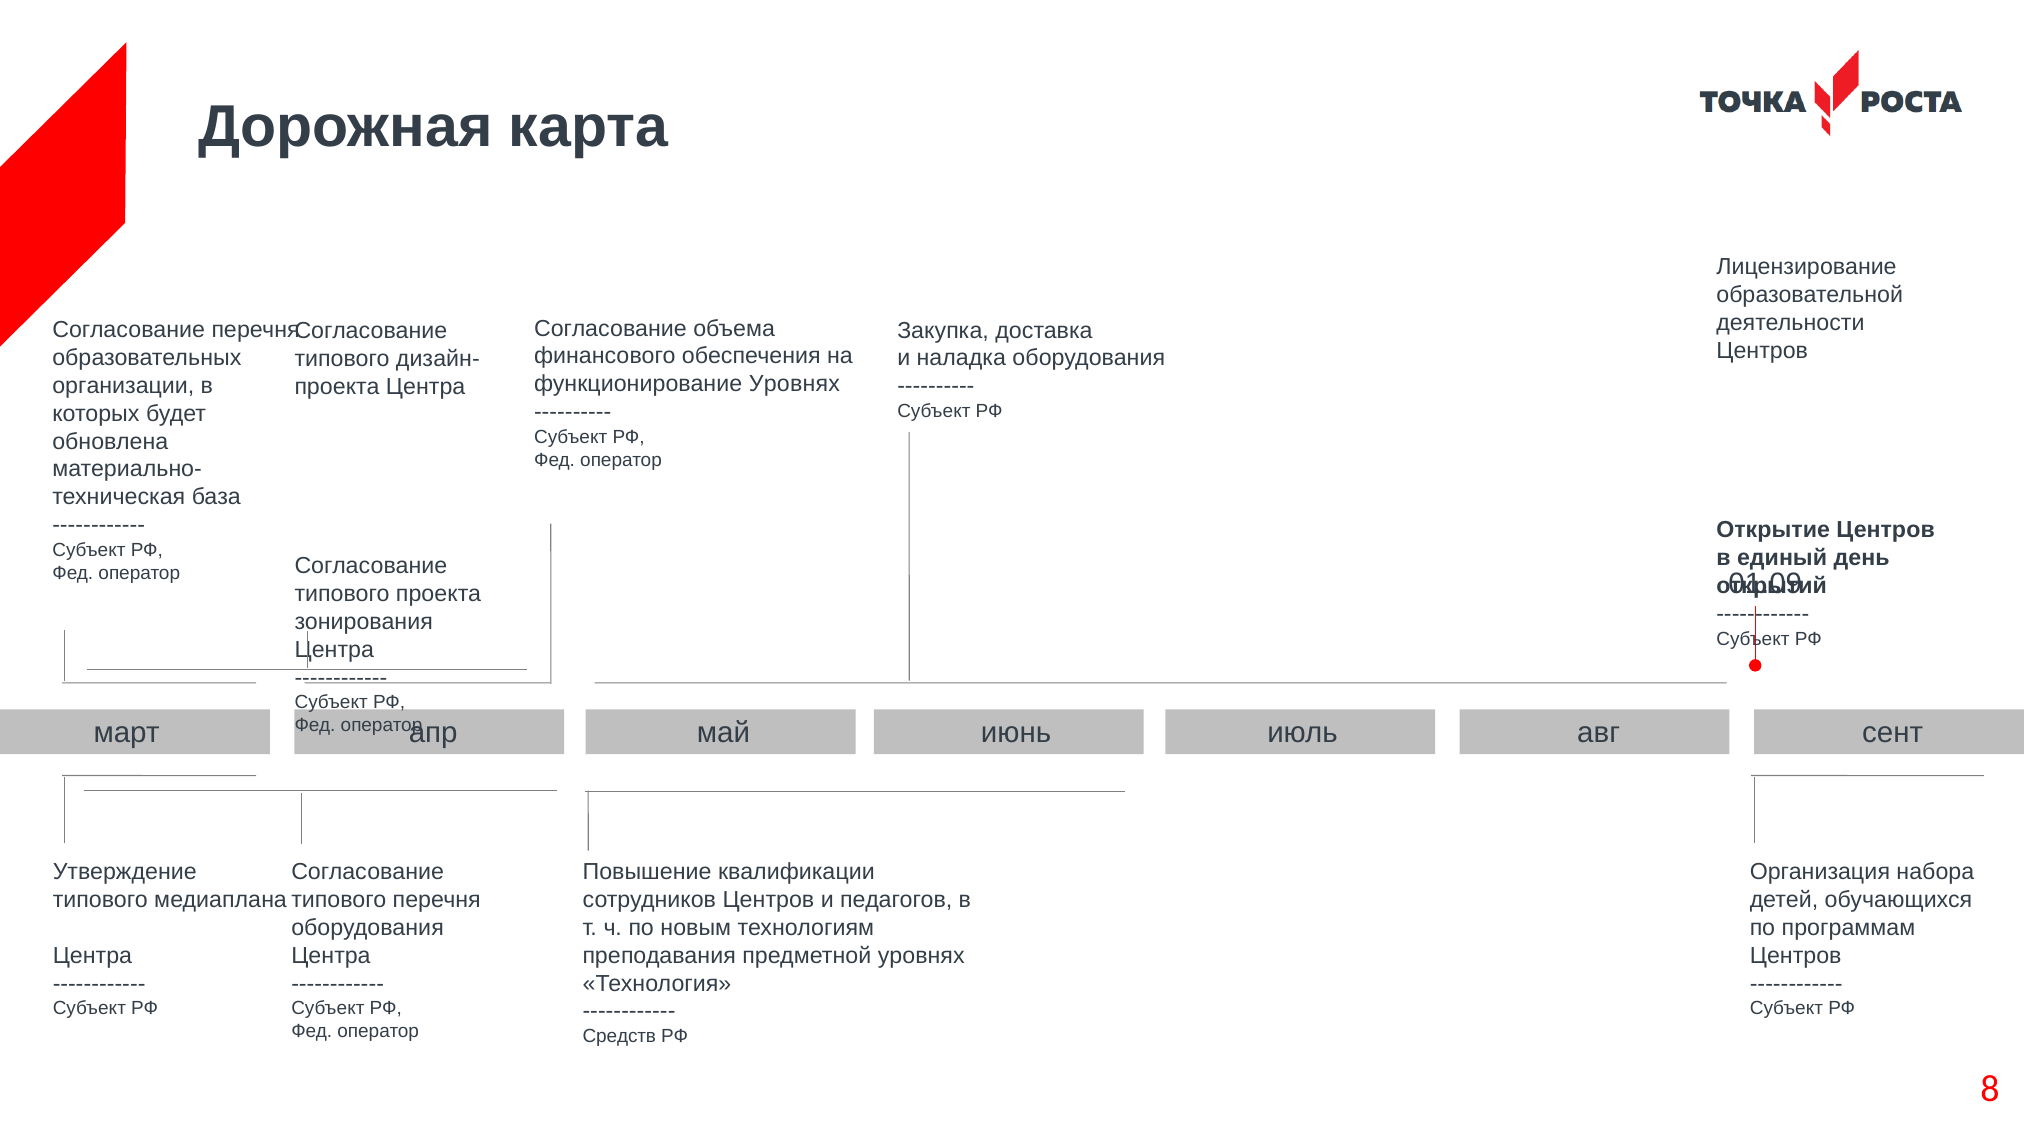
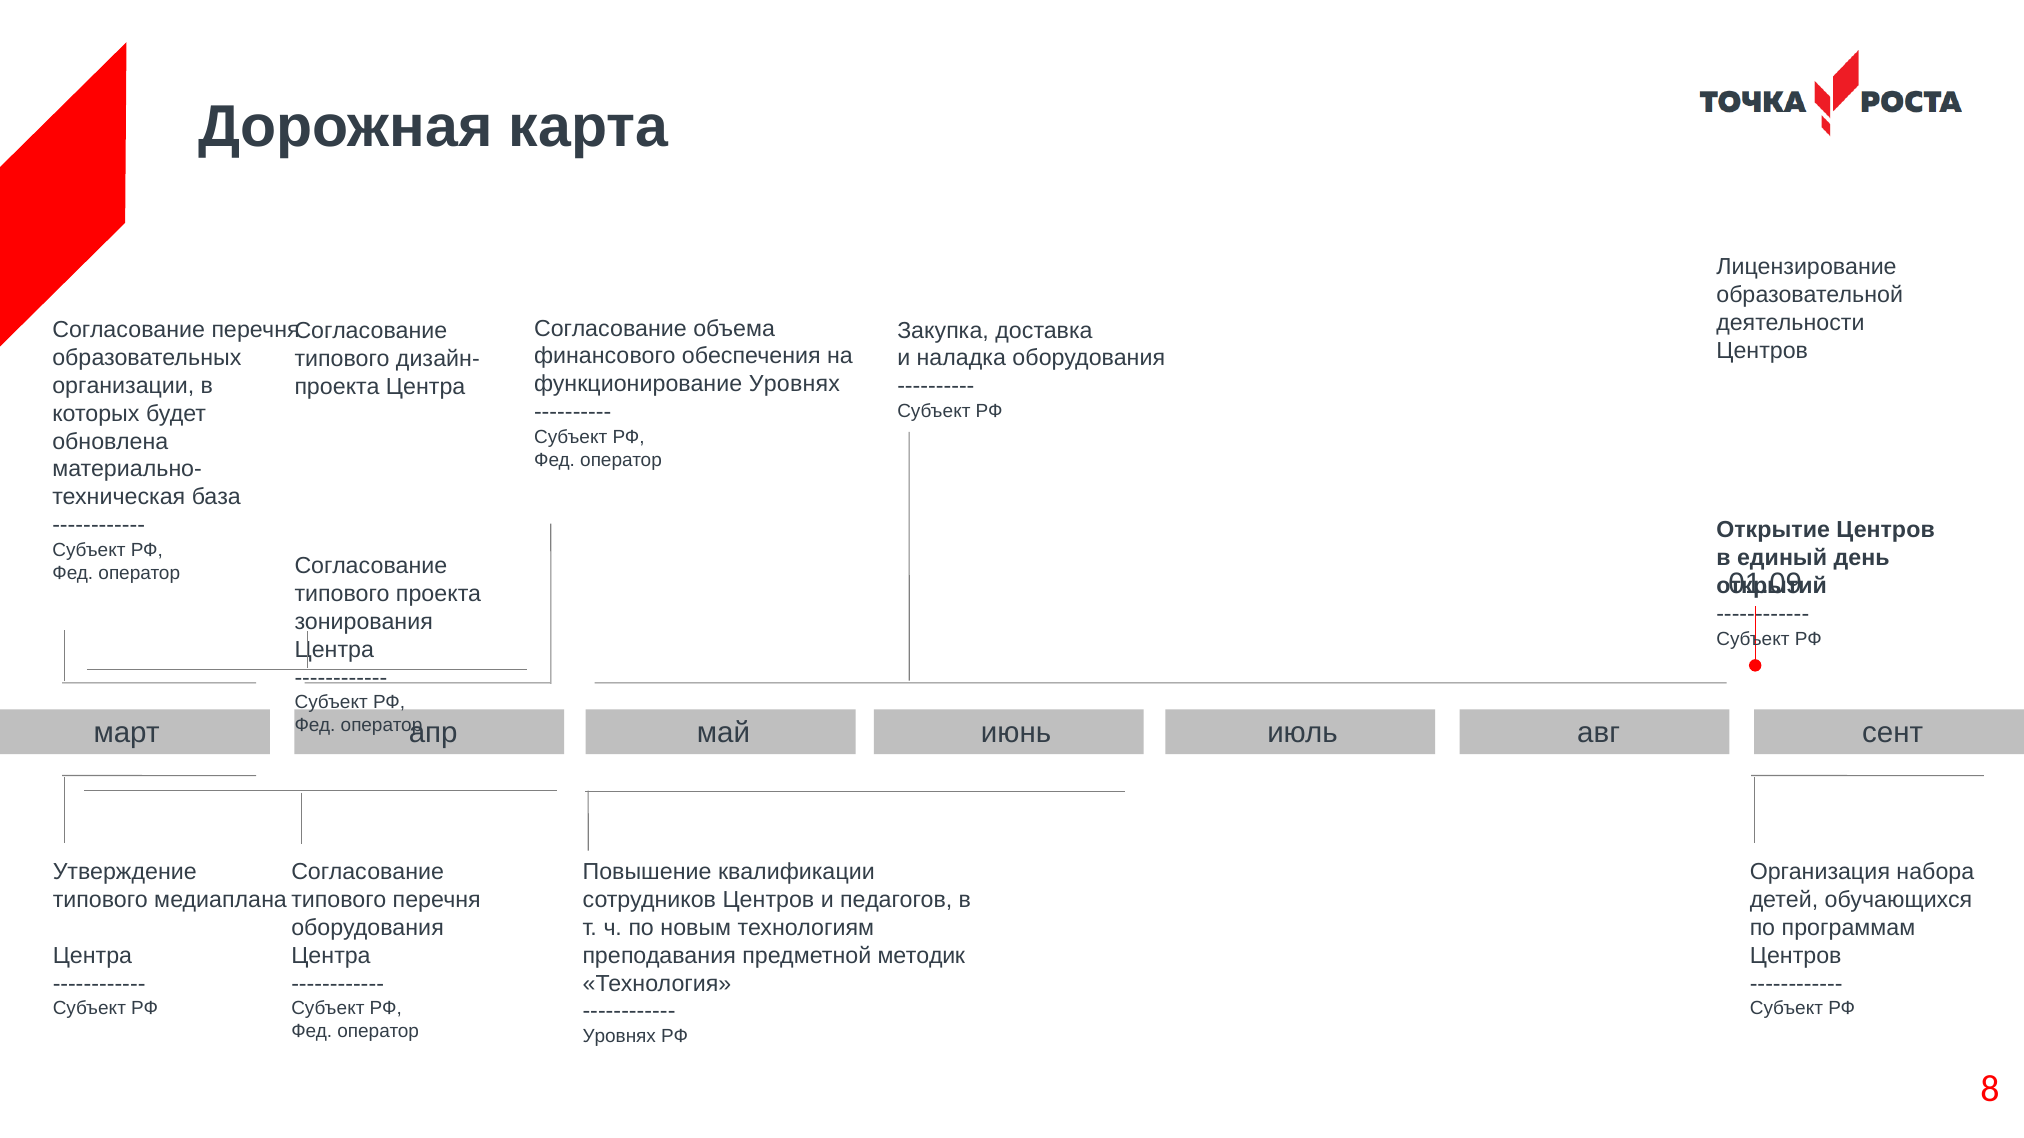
предметной уровнях: уровнях -> методик
Средств at (619, 1037): Средств -> Уровнях
